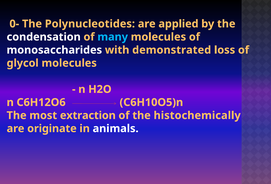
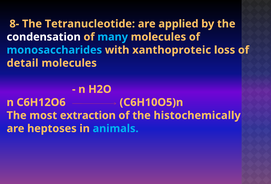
0-: 0- -> 8-
Polynucleotides: Polynucleotides -> Tetranucleotide
monosaccharides colour: white -> light blue
demonstrated: demonstrated -> xanthoproteic
glycol: glycol -> detail
originate: originate -> heptoses
animals colour: white -> light blue
